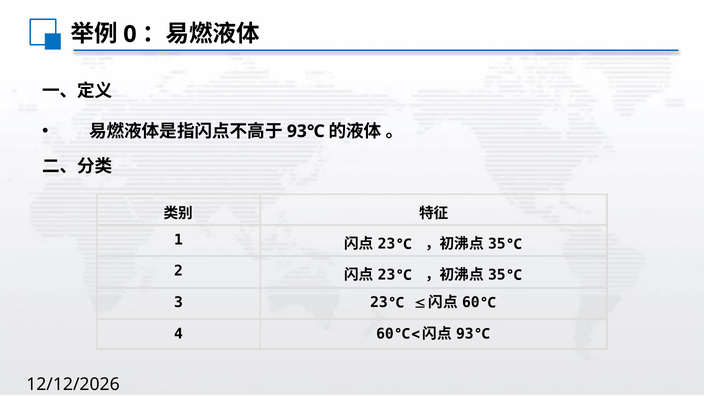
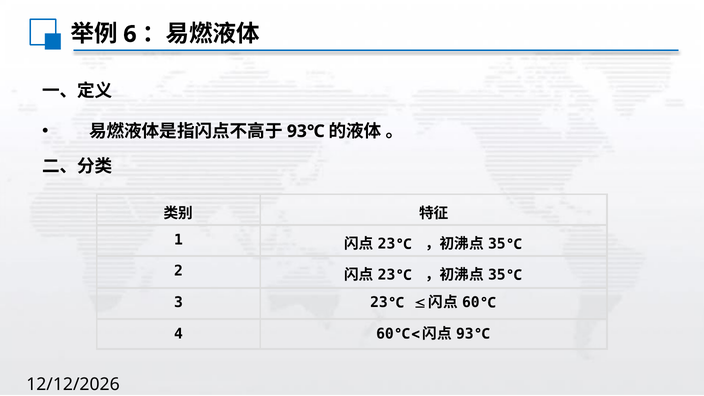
0: 0 -> 6
